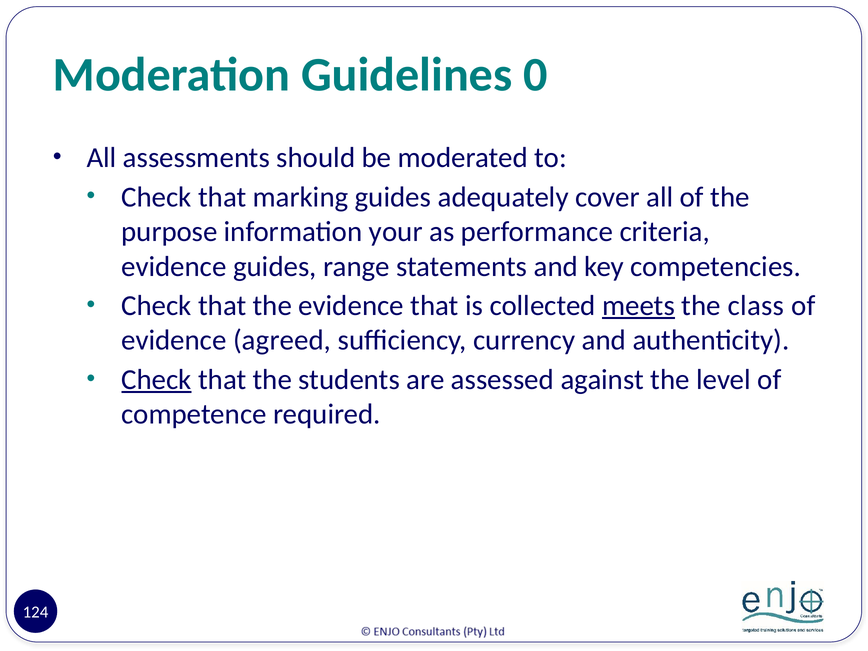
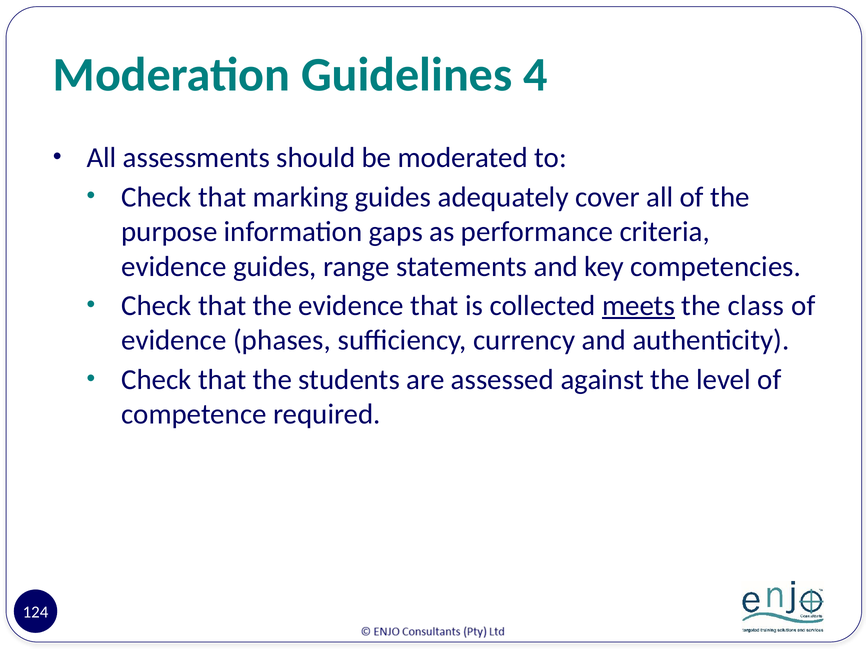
0: 0 -> 4
your: your -> gaps
agreed: agreed -> phases
Check at (156, 380) underline: present -> none
